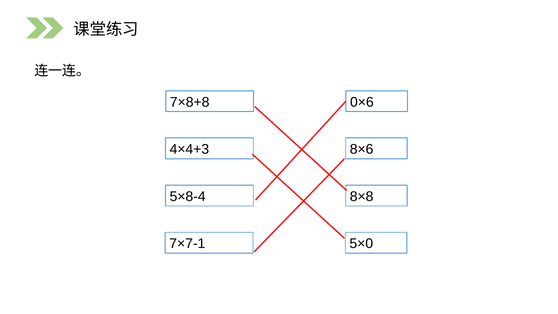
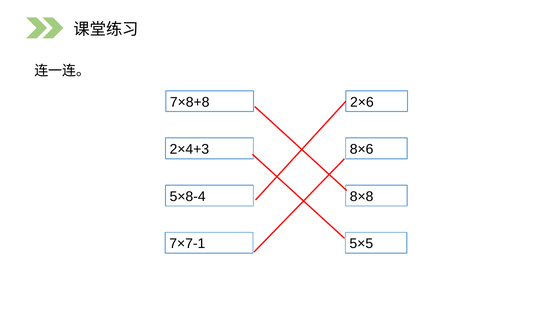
0×6: 0×6 -> 2×6
4×4+3: 4×4+3 -> 2×4+3
5×0: 5×0 -> 5×5
